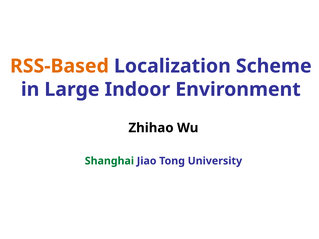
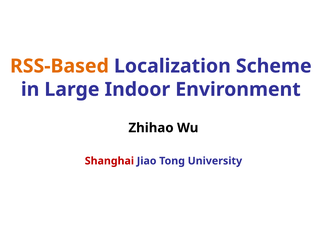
Shanghai colour: green -> red
